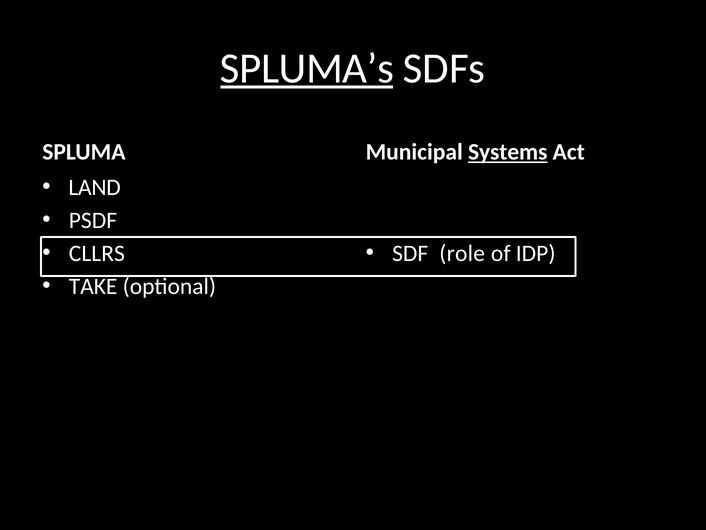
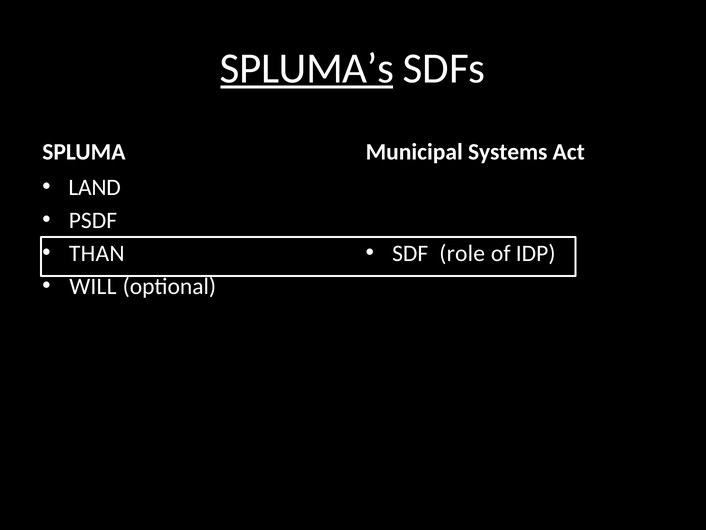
Systems underline: present -> none
CLLRS: CLLRS -> THAN
TAKE: TAKE -> WILL
